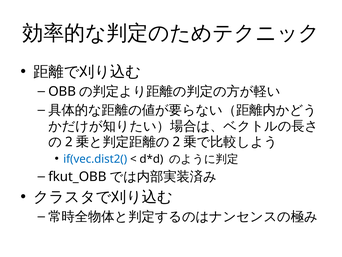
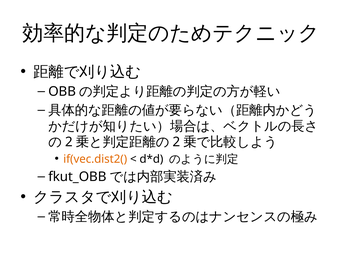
if(vec.dist2( colour: blue -> orange
